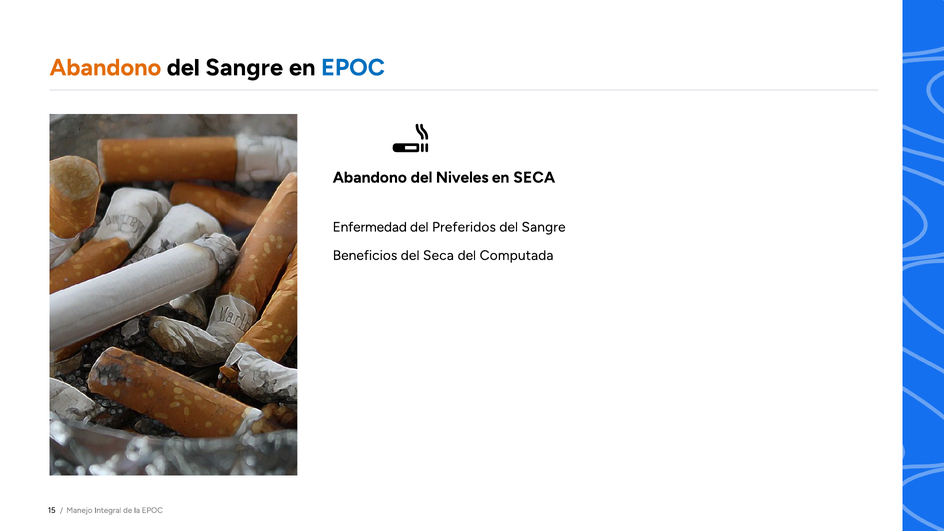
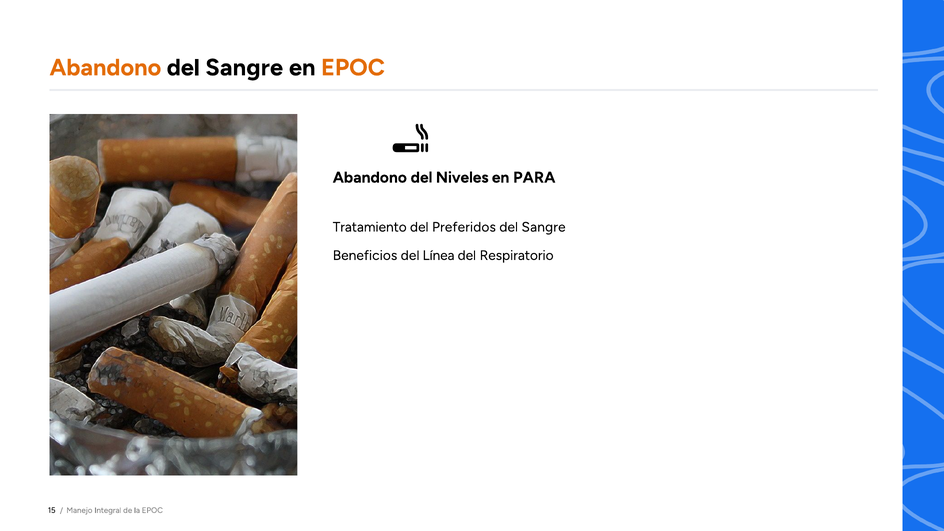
EPOC at (353, 68) colour: blue -> orange
en SECA: SECA -> PARA
Enfermedad: Enfermedad -> Tratamiento
del Seca: Seca -> Línea
Computada: Computada -> Respiratorio
